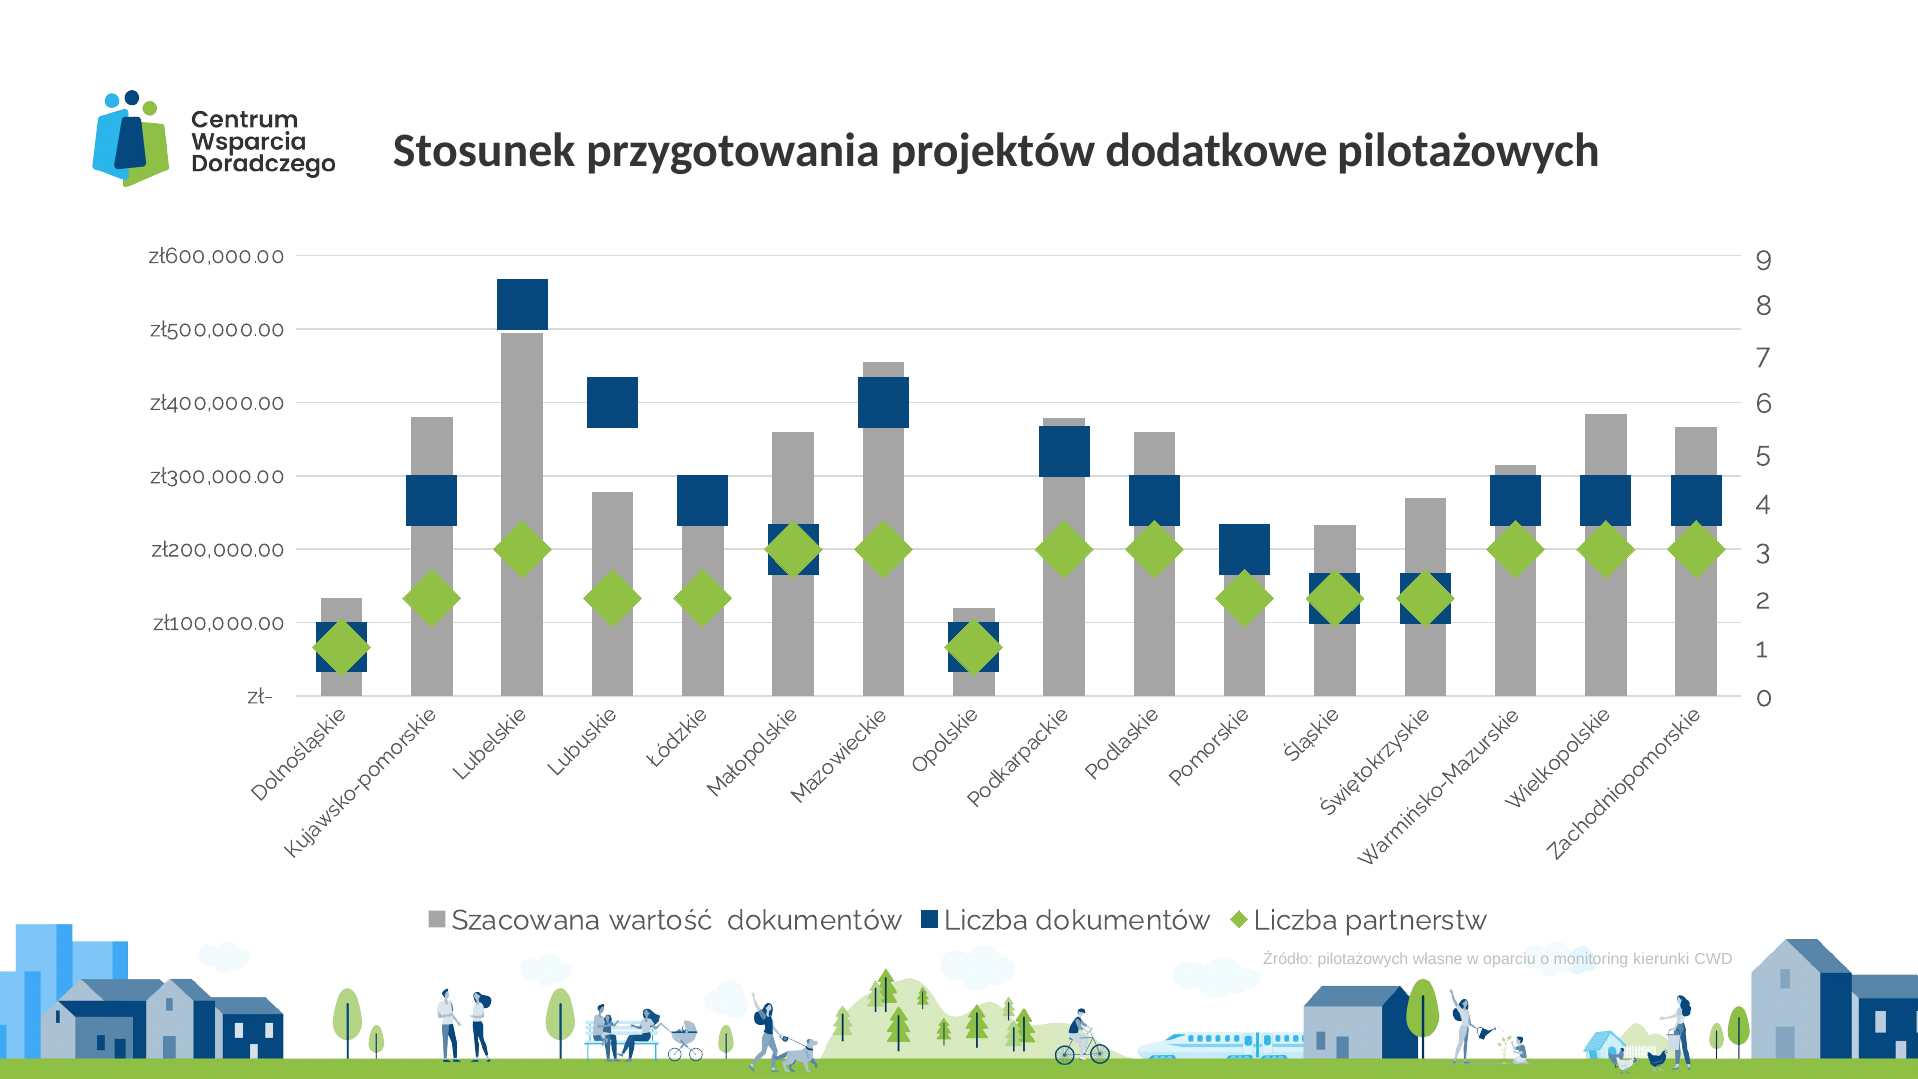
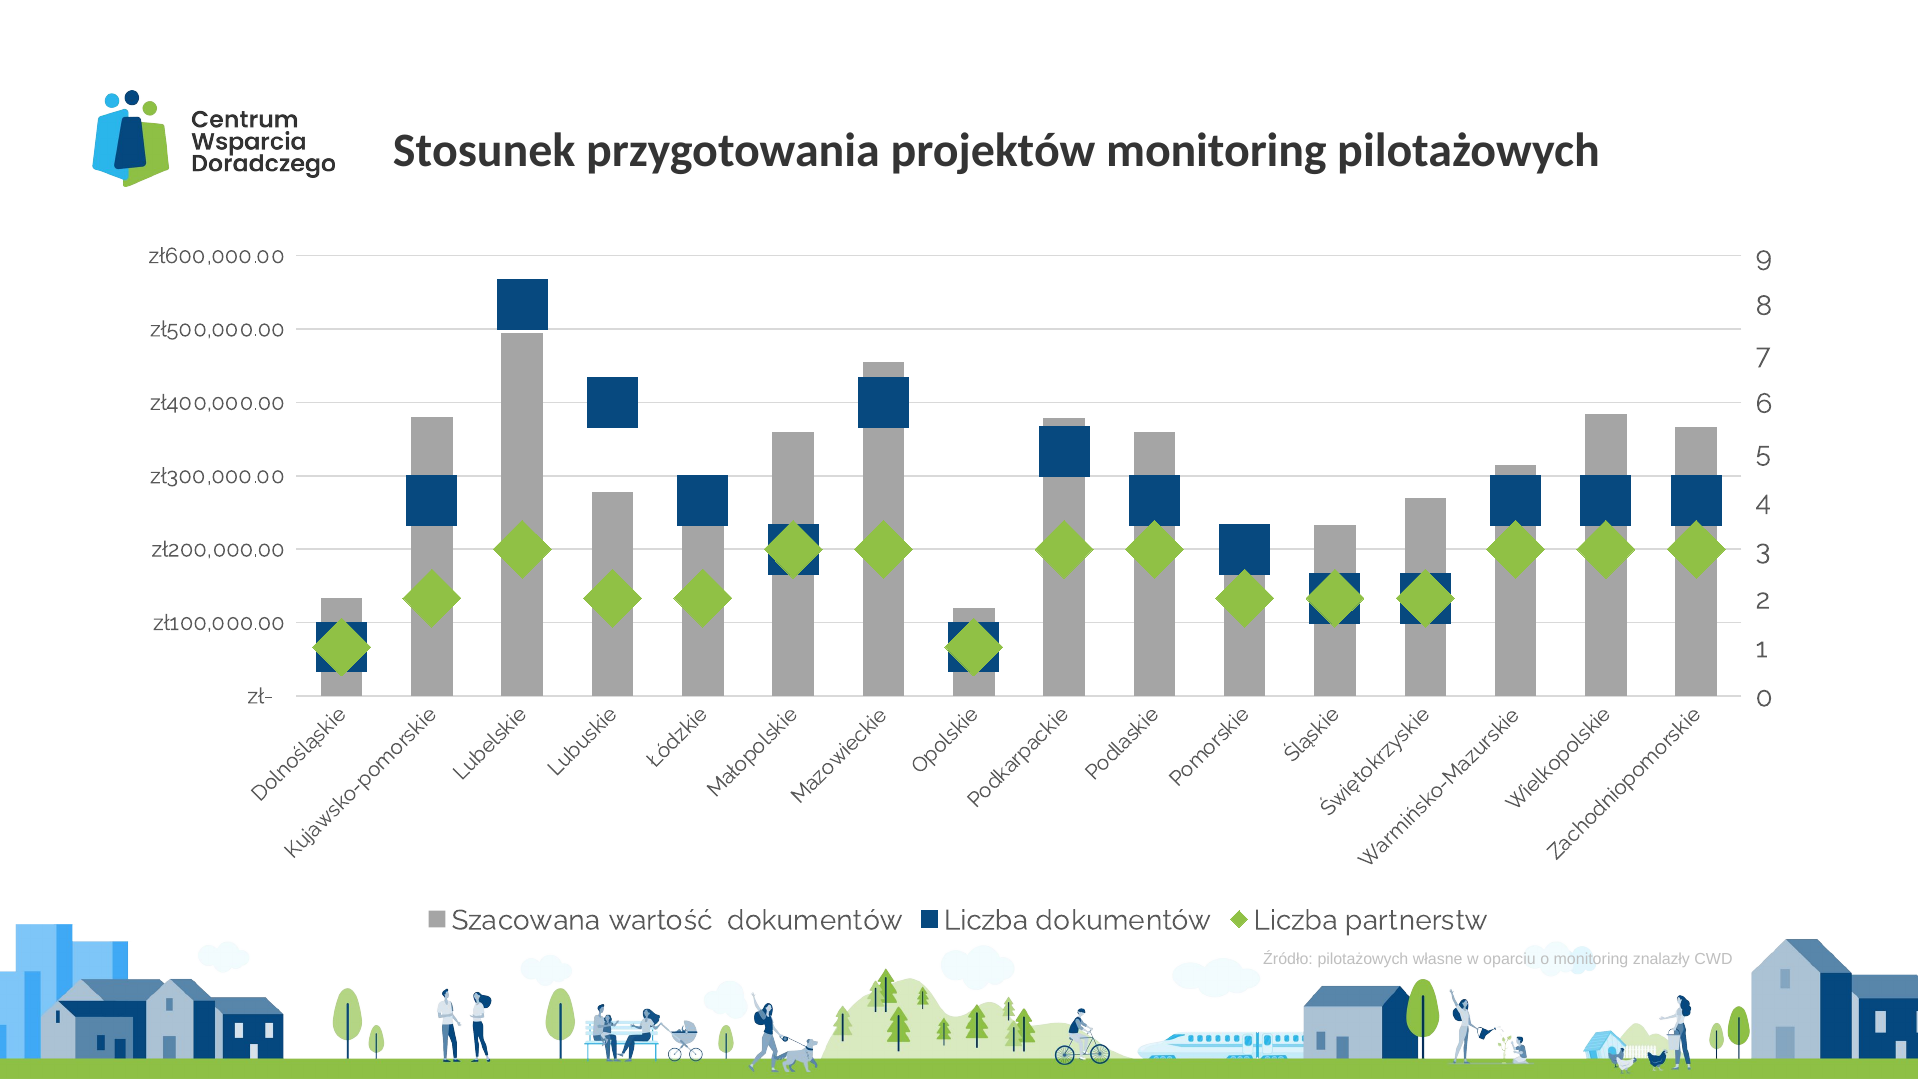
projektów dodatkowe: dodatkowe -> monitoring
kierunki: kierunki -> znalazły
